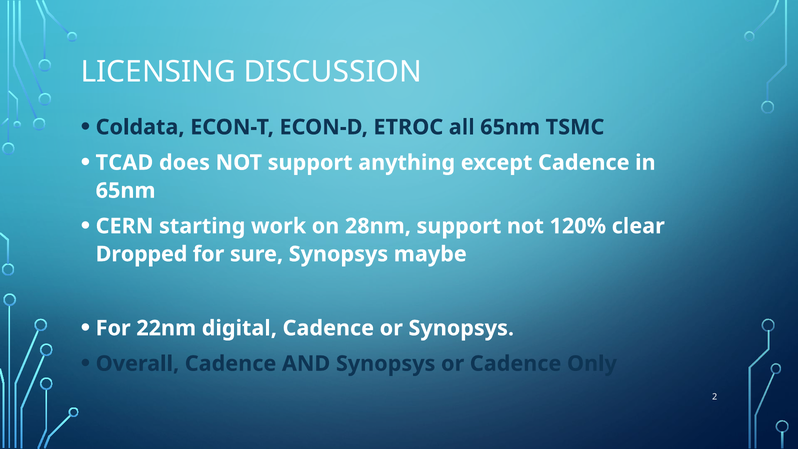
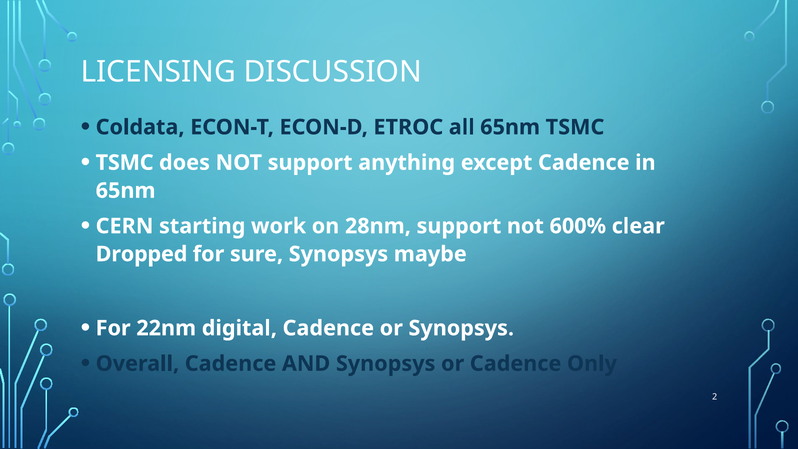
TCAD at (124, 163): TCAD -> TSMC
120%: 120% -> 600%
